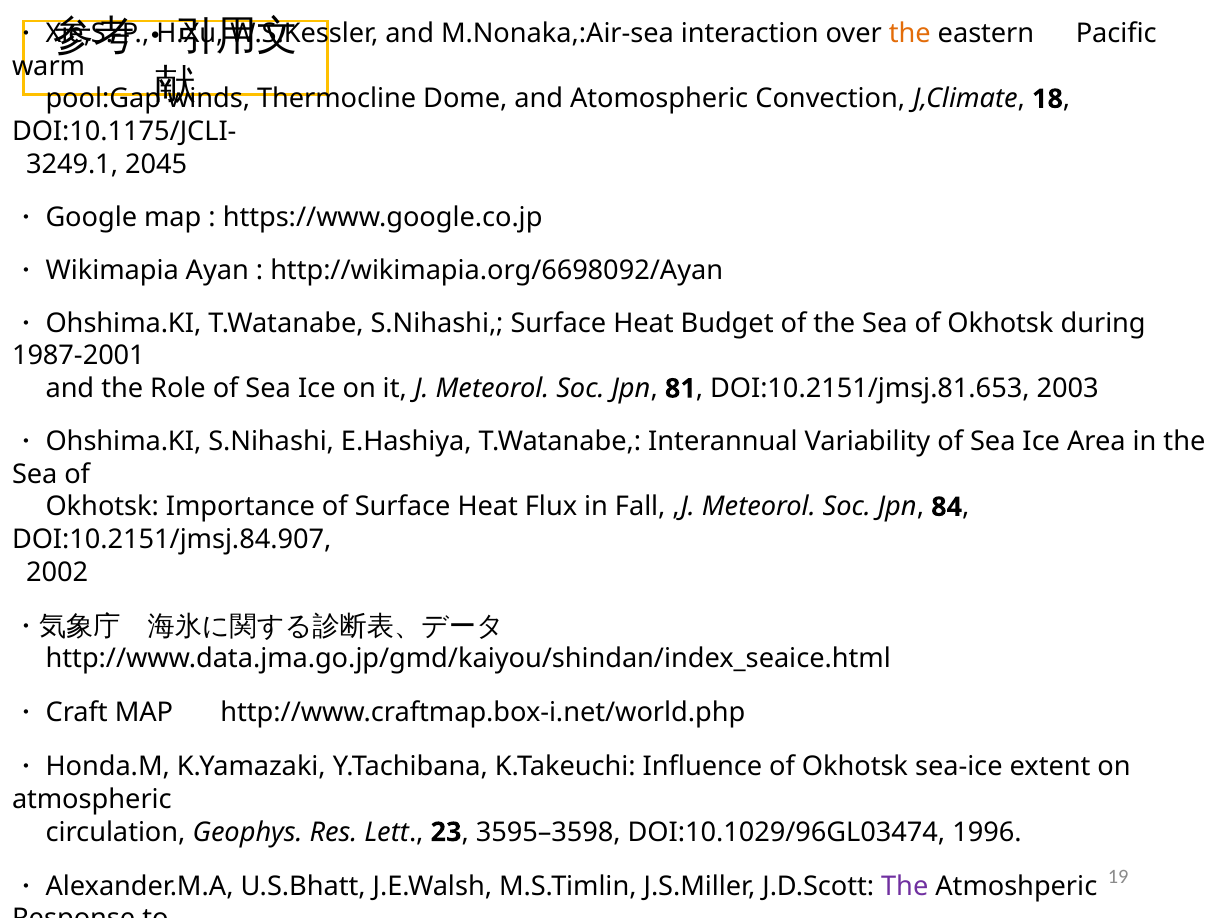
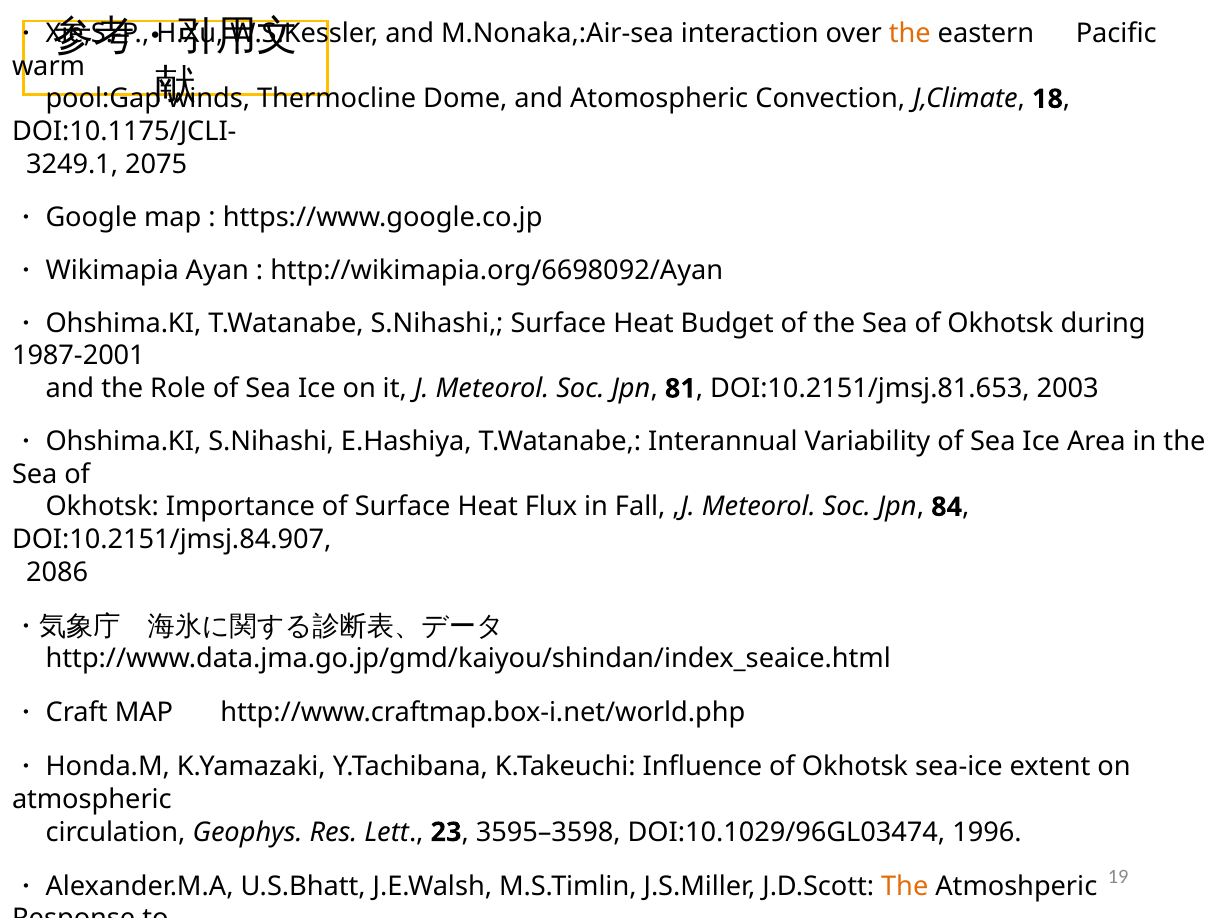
2045: 2045 -> 2075
2002: 2002 -> 2086
The at (905, 887) colour: purple -> orange
